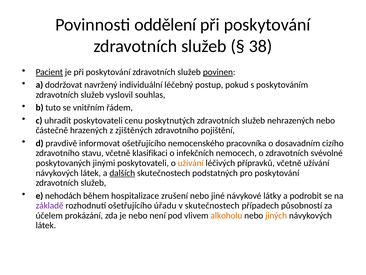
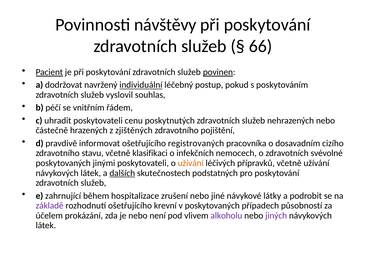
oddělení: oddělení -> návštěvy
38: 38 -> 66
individuální underline: none -> present
tuto: tuto -> péčí
nemocenského: nemocenského -> registrovaných
nehodách: nehodách -> zahrnující
úřadu: úřadu -> krevní
v skutečnostech: skutečnostech -> poskytovaných
alkoholu colour: orange -> purple
jiných colour: orange -> purple
